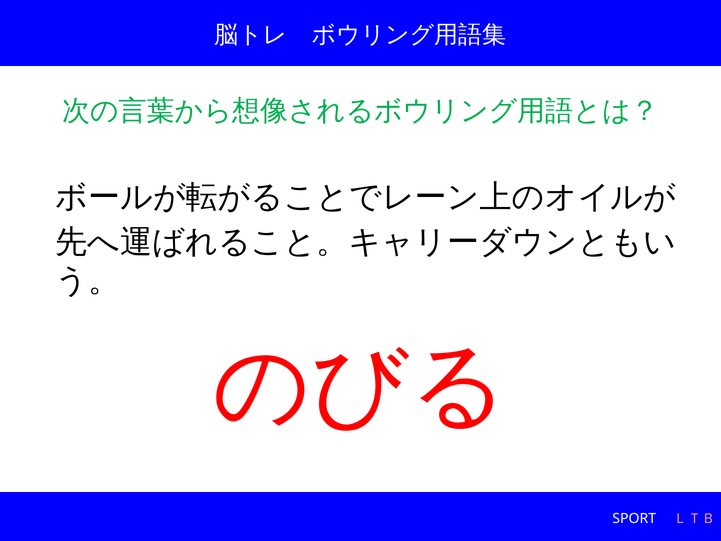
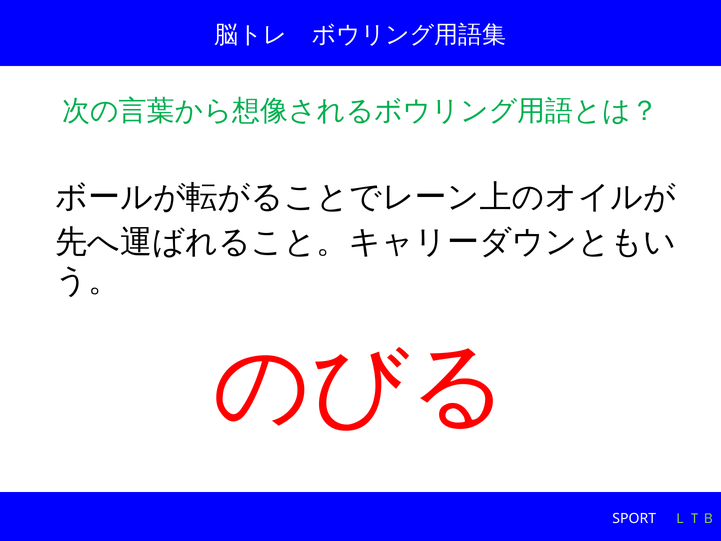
ＬＴＢ colour: pink -> light green
